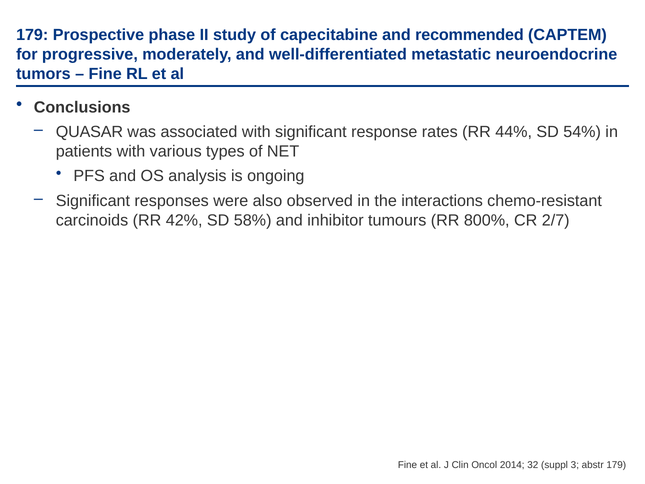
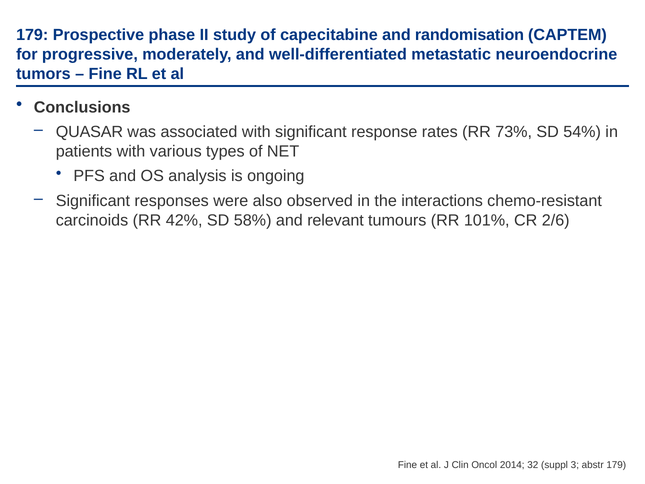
recommended: recommended -> randomisation
44%: 44% -> 73%
inhibitor: inhibitor -> relevant
800%: 800% -> 101%
2/7: 2/7 -> 2/6
